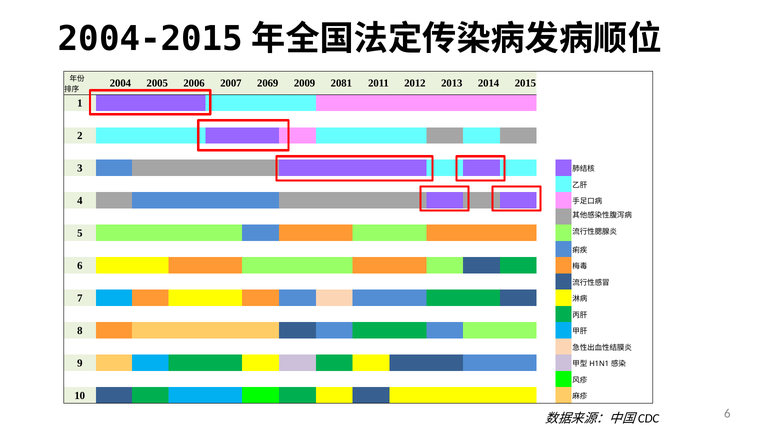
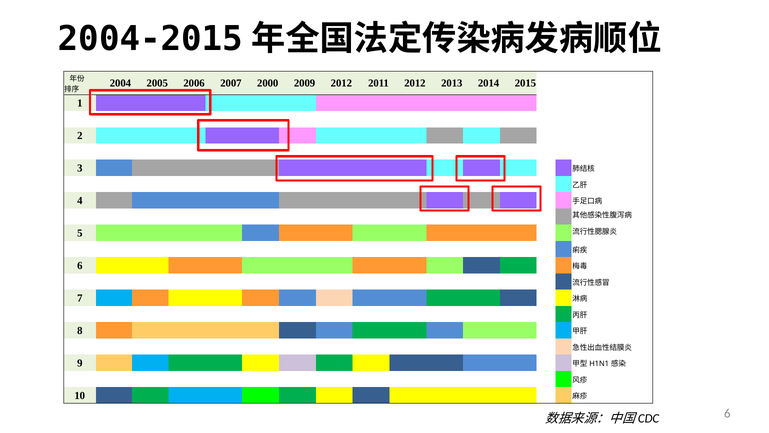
2069: 2069 -> 2000
2009 2081: 2081 -> 2012
